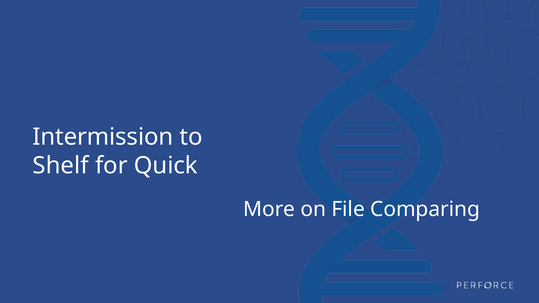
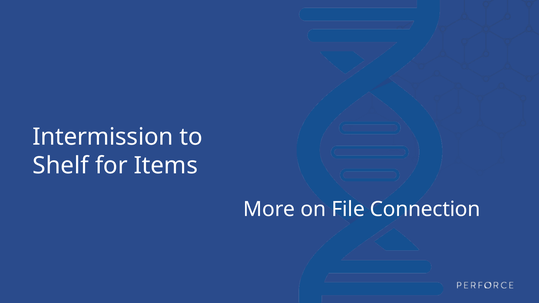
Quick: Quick -> Items
Comparing: Comparing -> Connection
